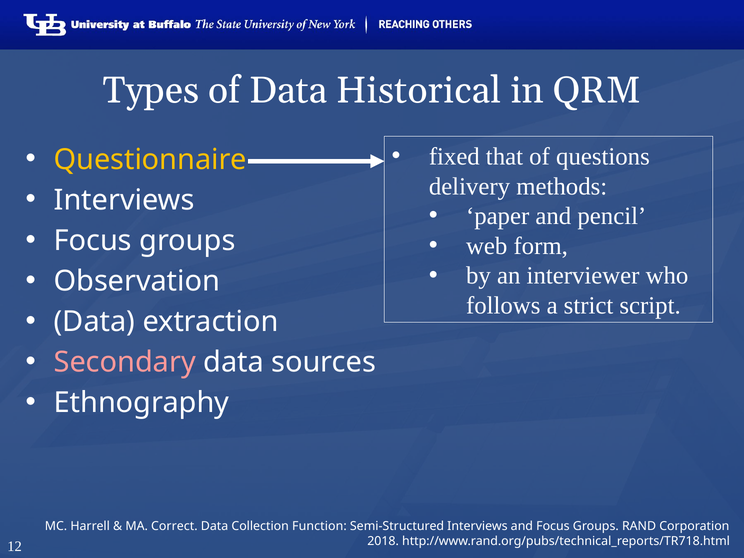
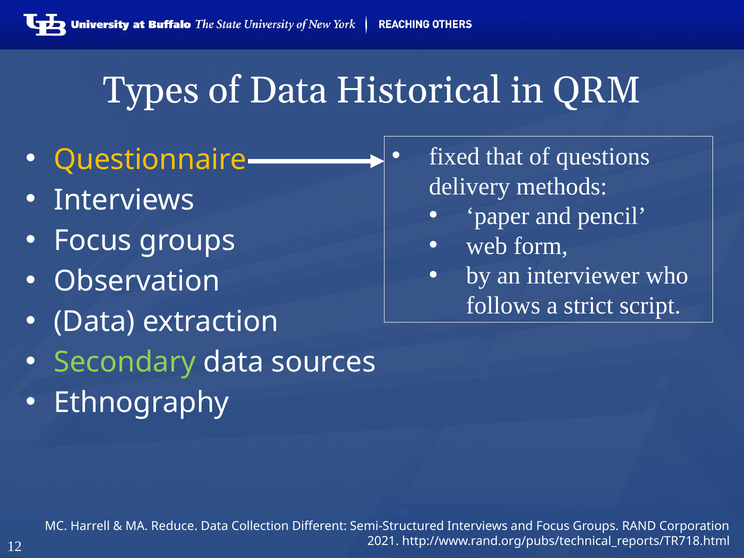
Secondary colour: pink -> light green
Correct: Correct -> Reduce
Function: Function -> Different
2018: 2018 -> 2021
